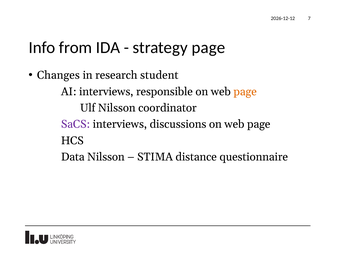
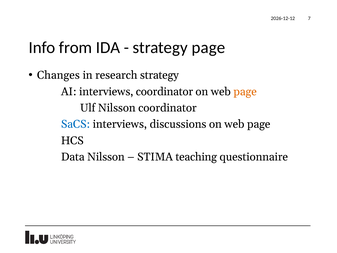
research student: student -> strategy
interviews responsible: responsible -> coordinator
SaCS colour: purple -> blue
distance: distance -> teaching
